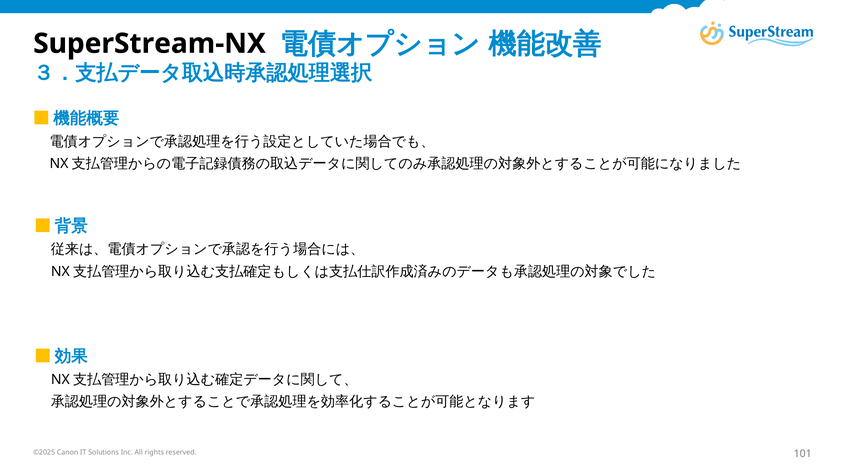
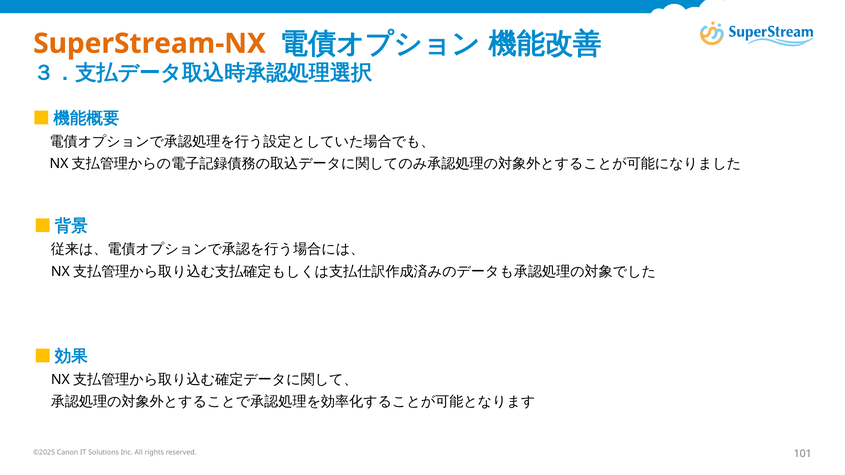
SuperStream-NX colour: black -> orange
